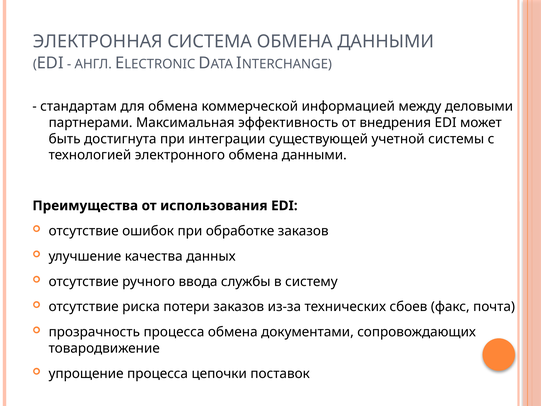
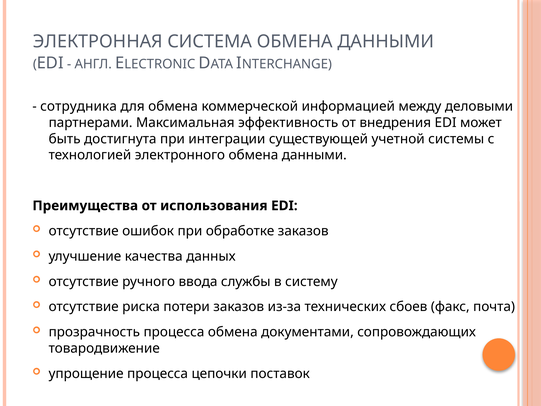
стандартам: стандартам -> сотрудника
